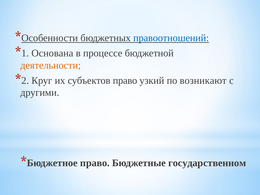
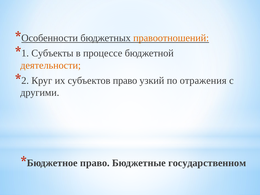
правоотношений colour: blue -> orange
Основана: Основана -> Субъекты
возникают: возникают -> отражения
